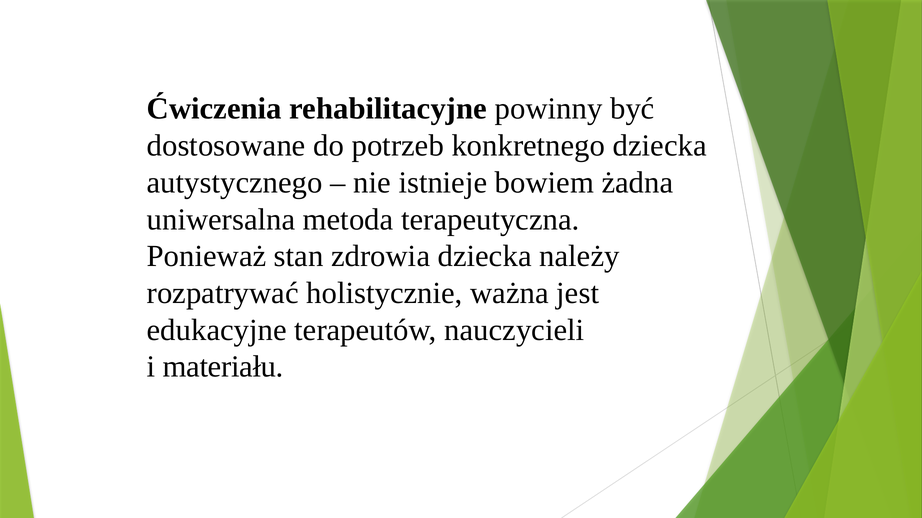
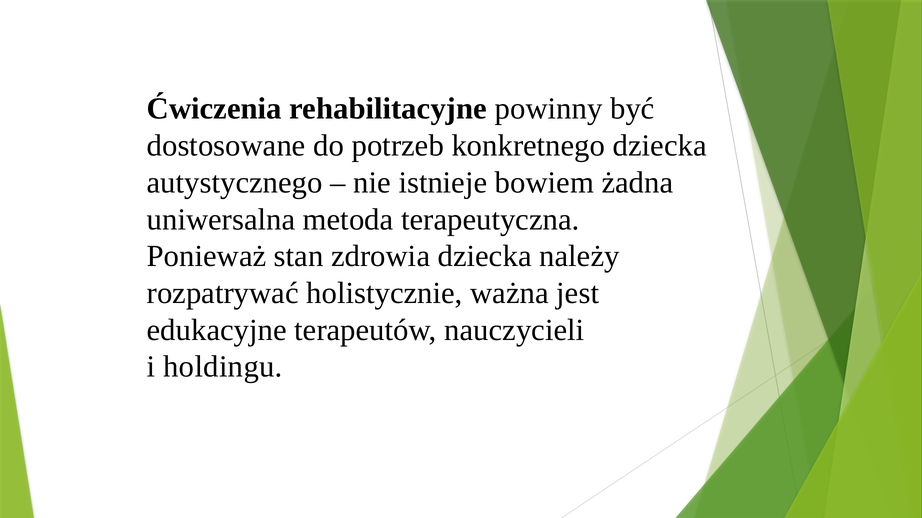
materiału: materiału -> holdingu
